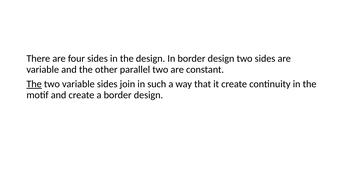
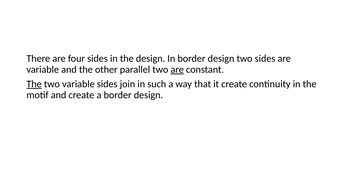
are at (177, 70) underline: none -> present
